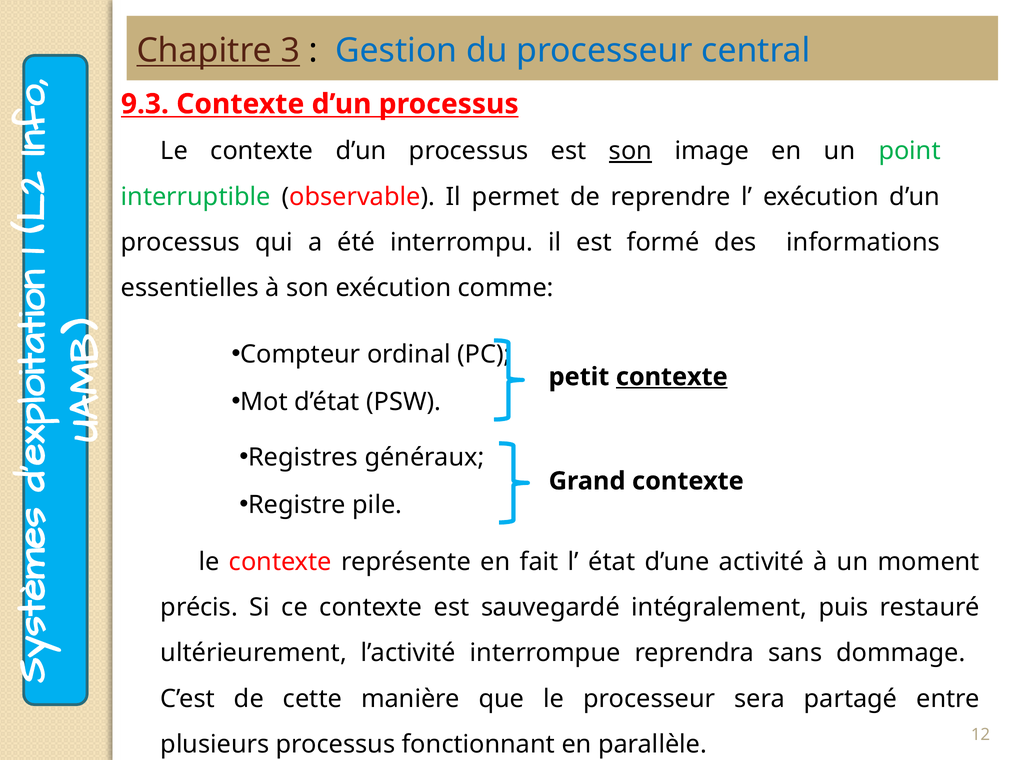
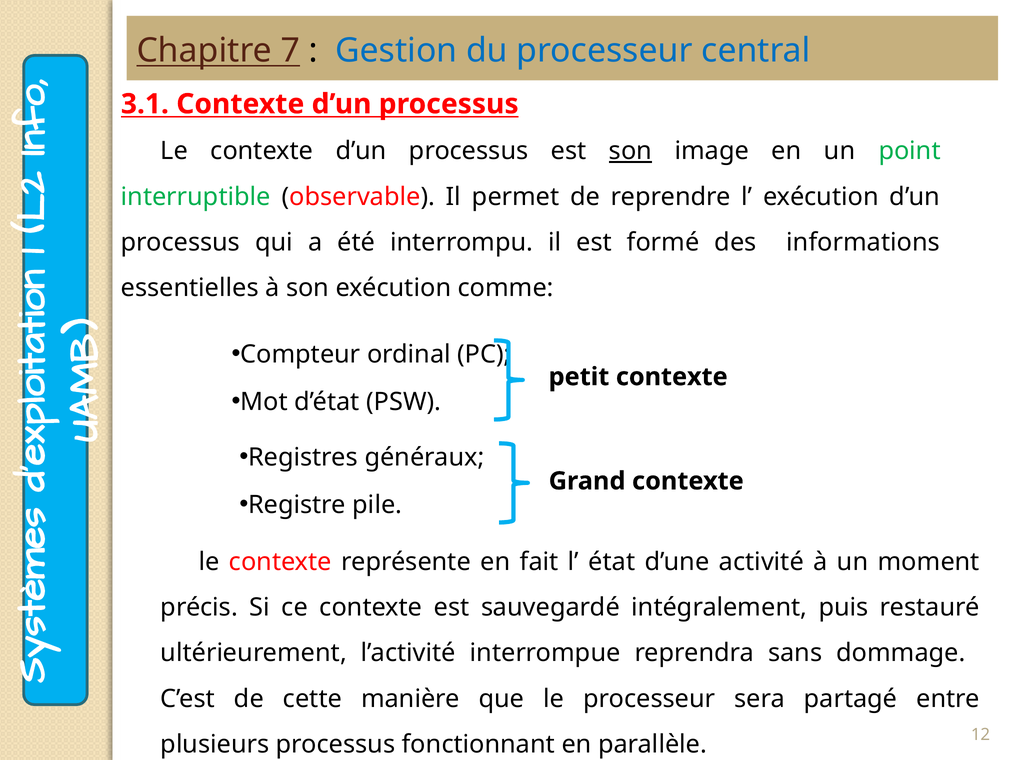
3: 3 -> 7
9.3: 9.3 -> 3.1
contexte at (672, 377) underline: present -> none
